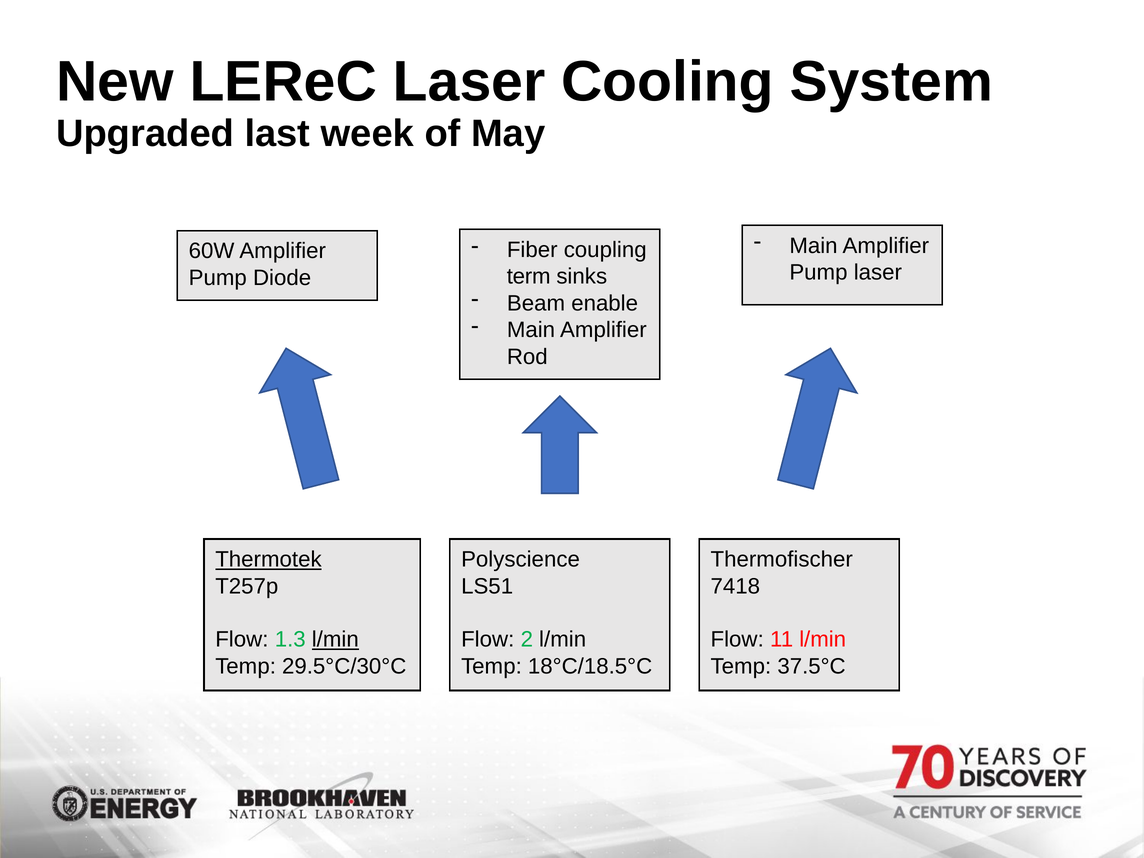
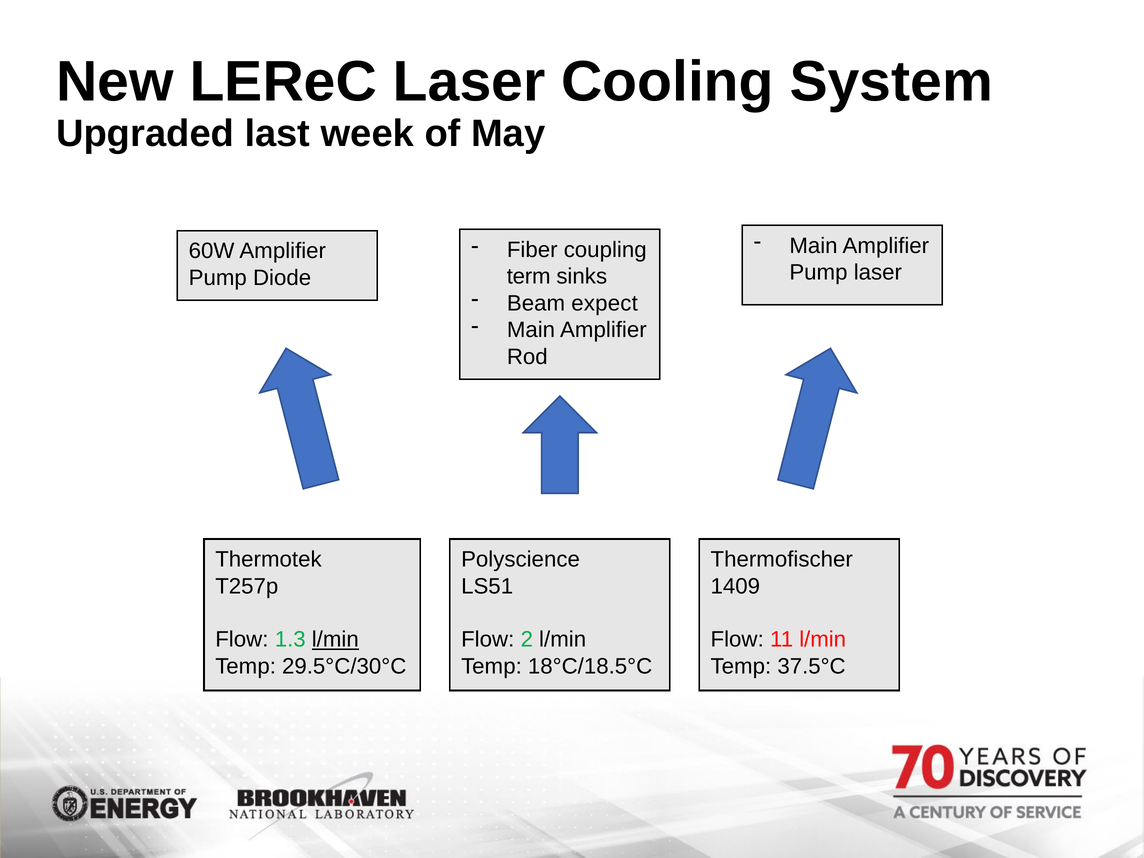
enable: enable -> expect
Thermotek underline: present -> none
7418: 7418 -> 1409
